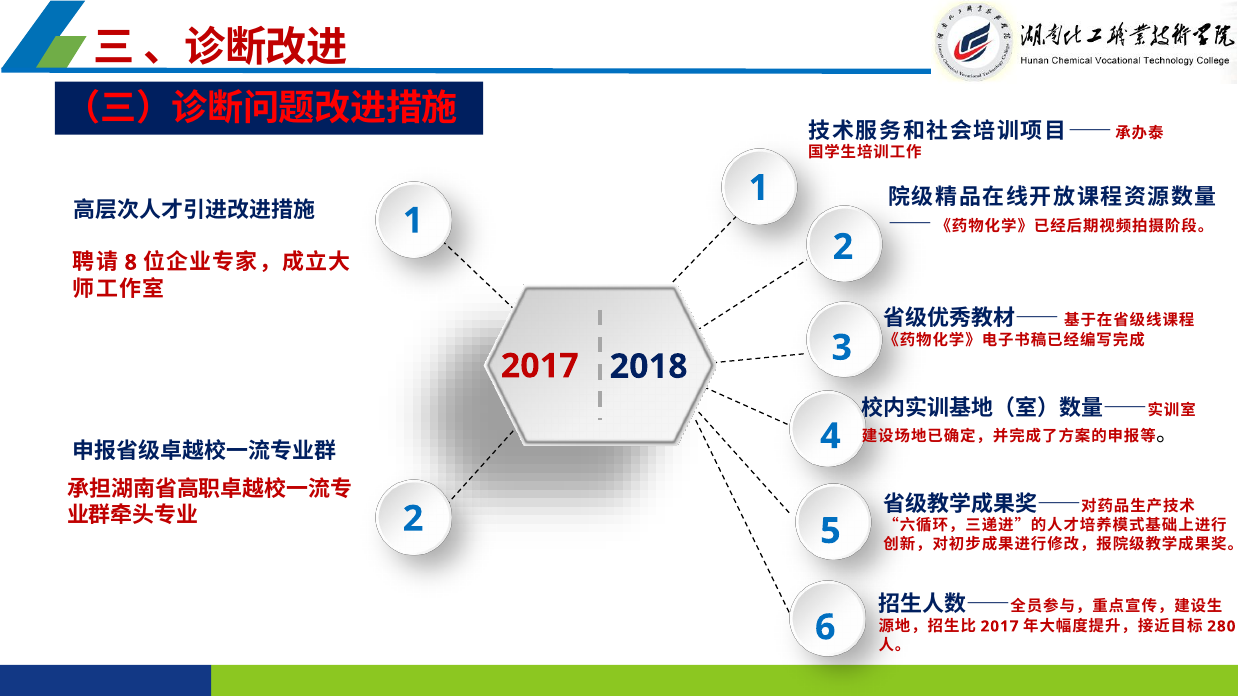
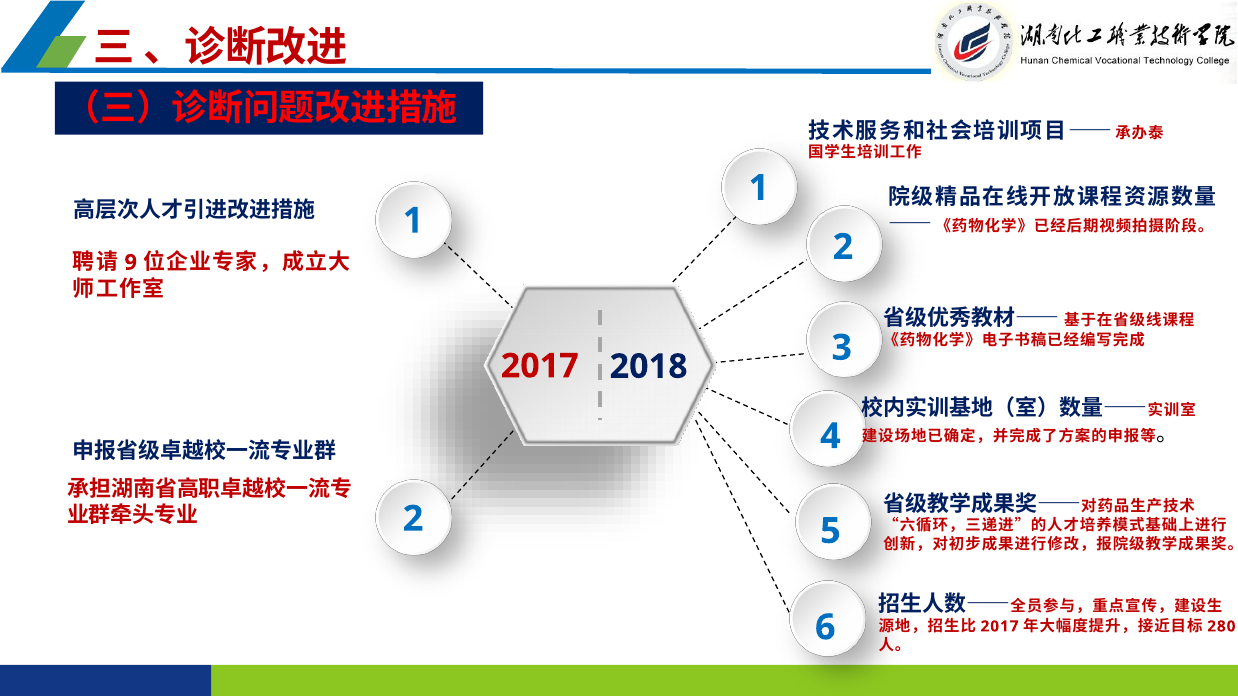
8: 8 -> 9
